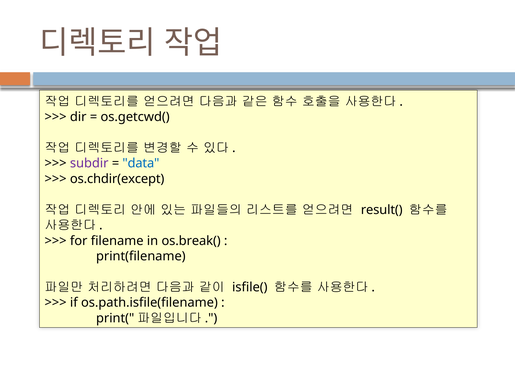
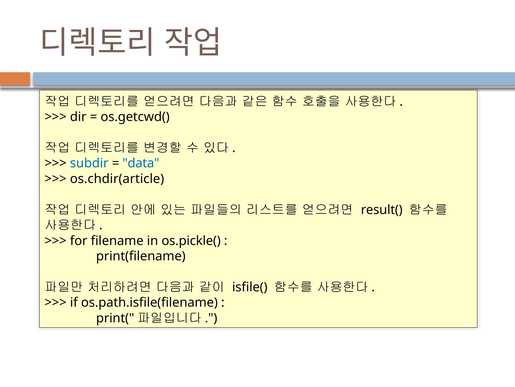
subdir colour: purple -> blue
os.chdir(except: os.chdir(except -> os.chdir(article
os.break(: os.break( -> os.pickle(
